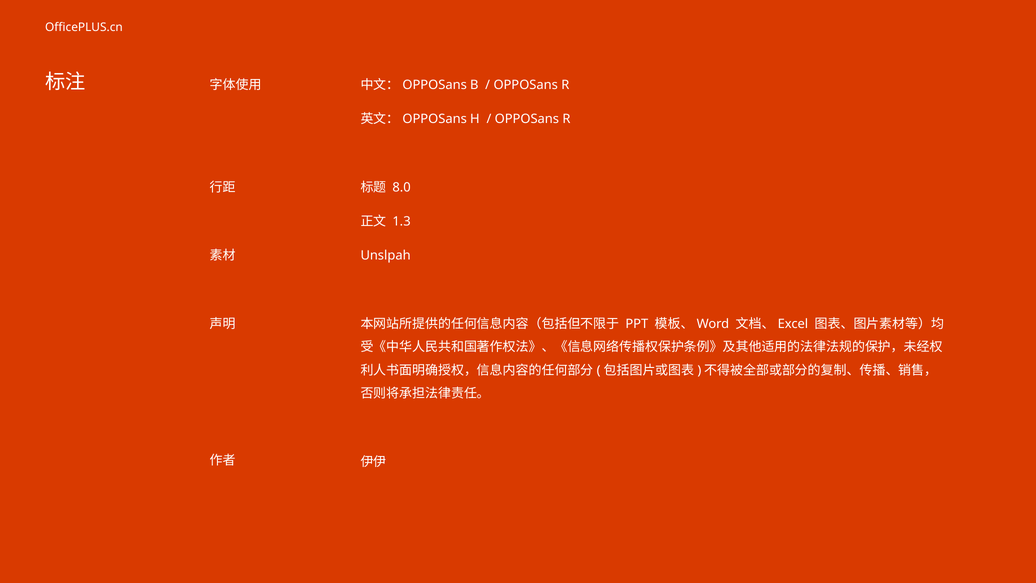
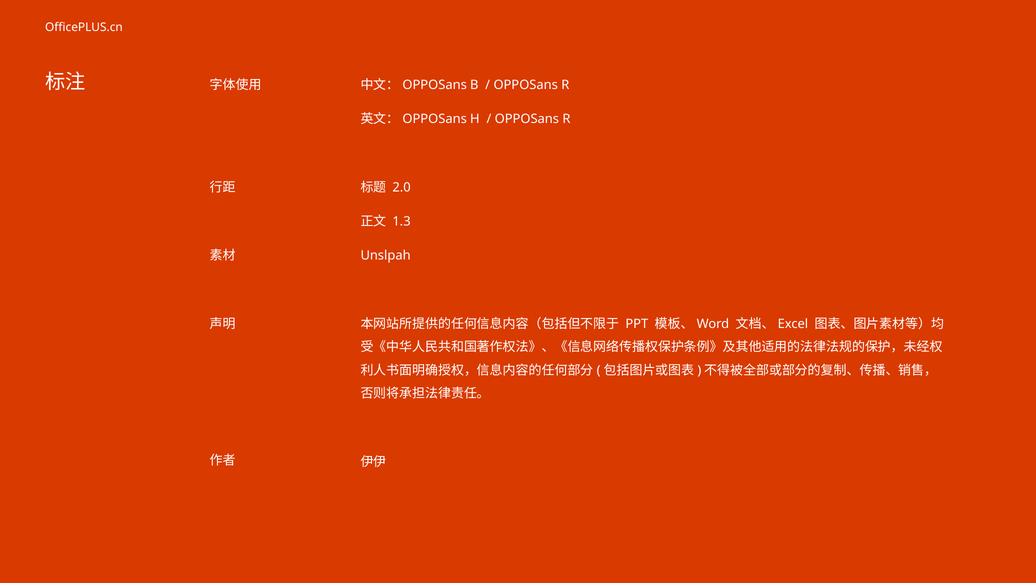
8.0: 8.0 -> 2.0
